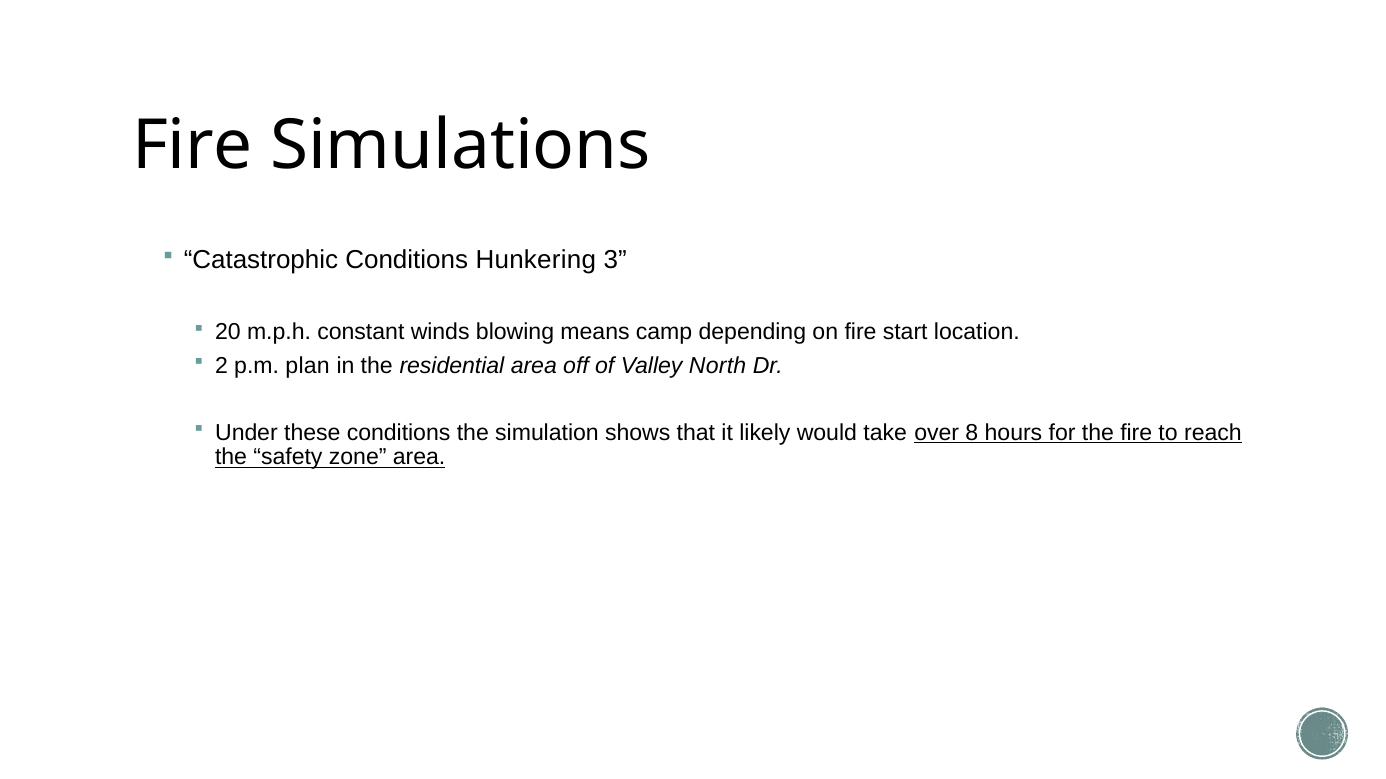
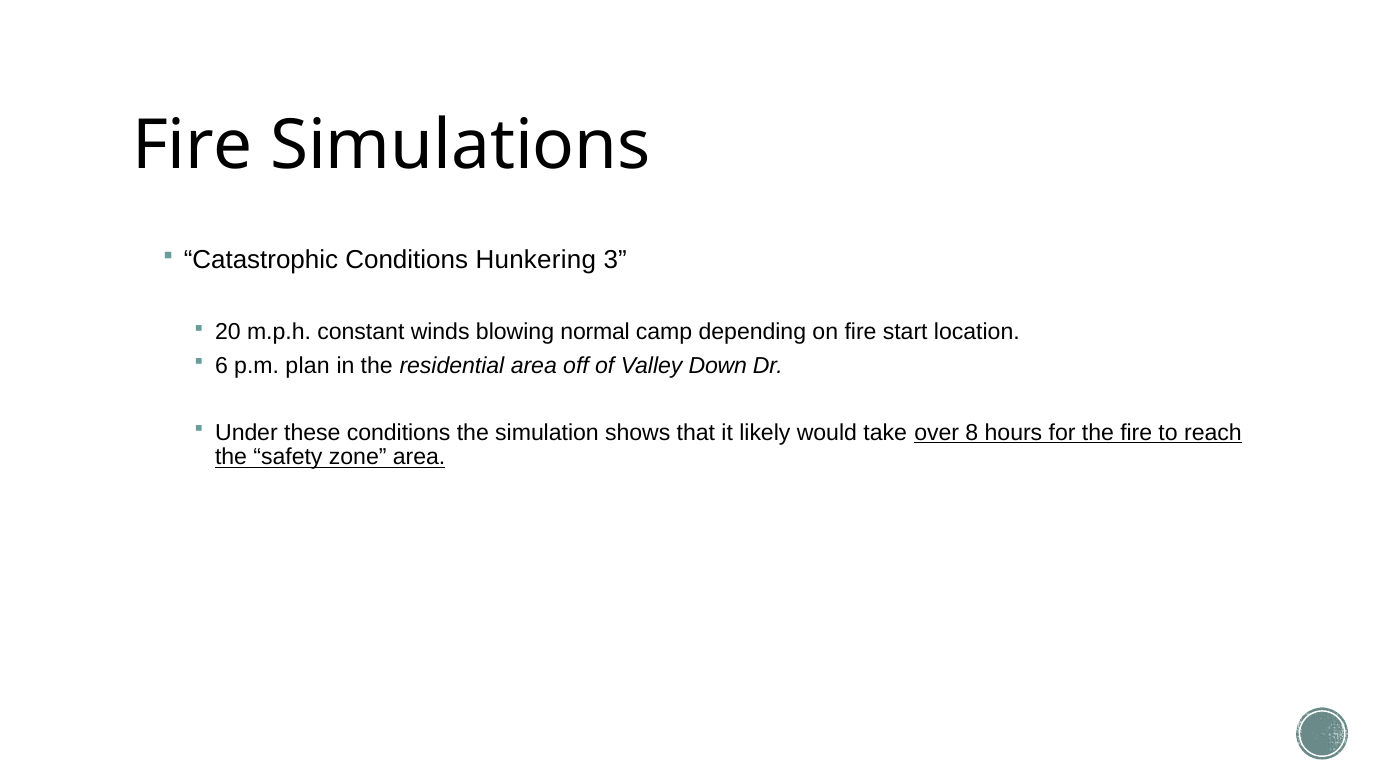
means: means -> normal
2: 2 -> 6
North: North -> Down
